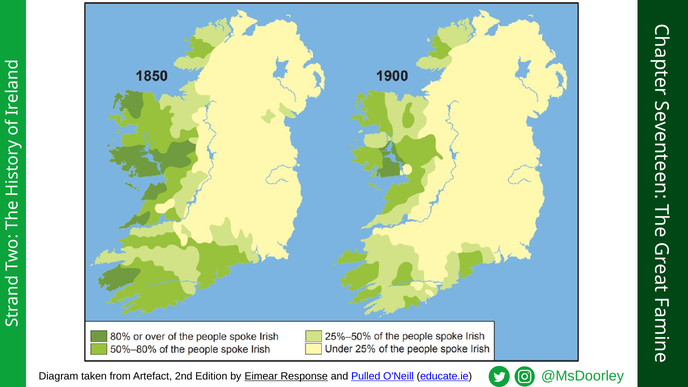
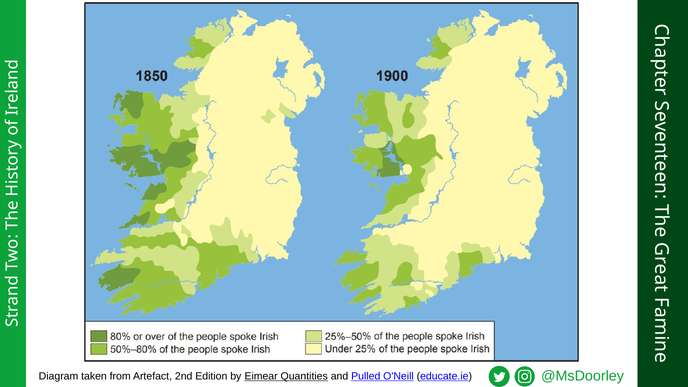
Response: Response -> Quantities
